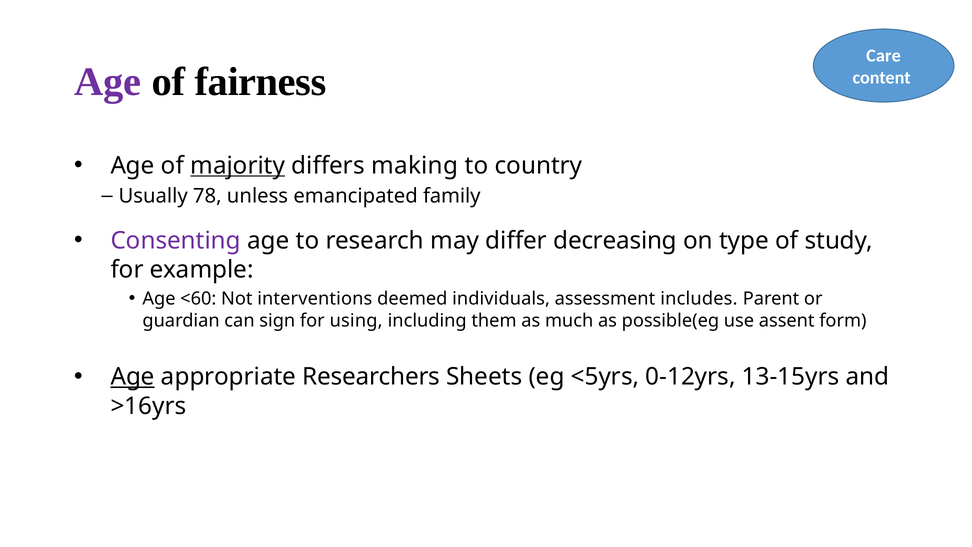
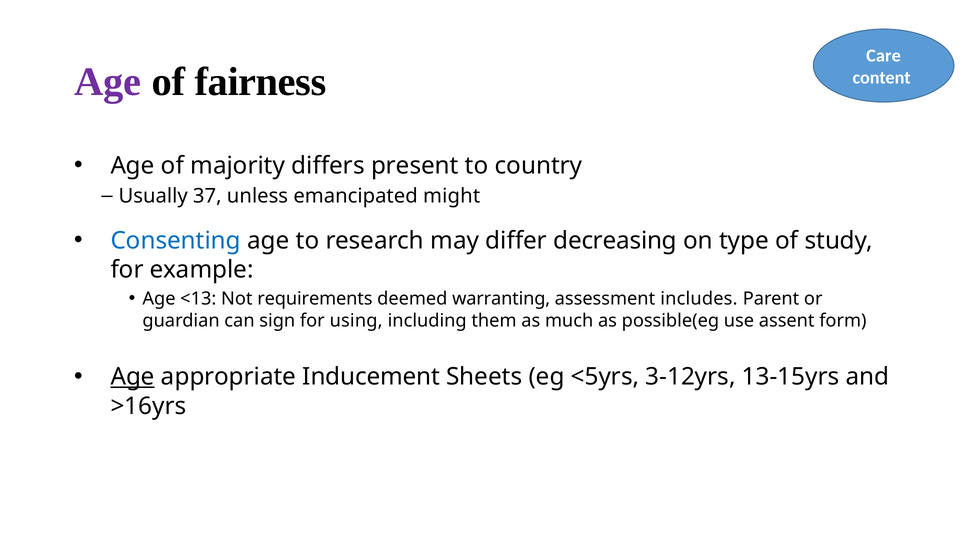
majority underline: present -> none
making: making -> present
78: 78 -> 37
family: family -> might
Consenting colour: purple -> blue
<60: <60 -> <13
interventions: interventions -> requirements
individuals: individuals -> warranting
Researchers: Researchers -> Inducement
0-12yrs: 0-12yrs -> 3-12yrs
